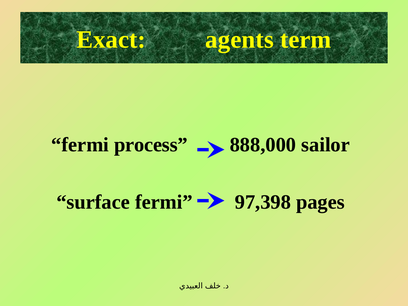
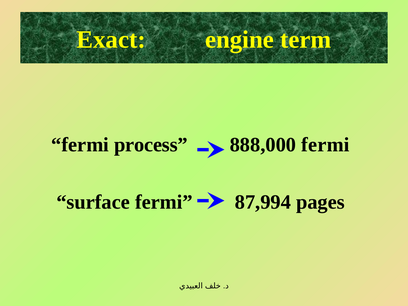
agents: agents -> engine
888,000 sailor: sailor -> fermi
97,398: 97,398 -> 87,994
